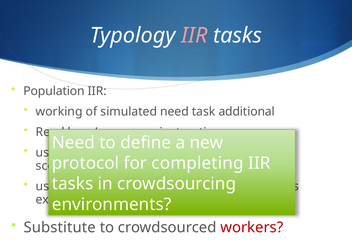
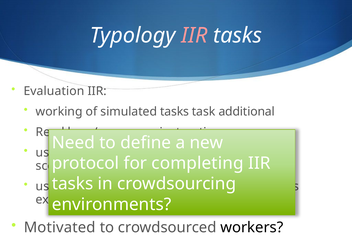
Population: Population -> Evaluation
simulated need: need -> tasks
Substitute: Substitute -> Motivated
workers colour: red -> black
